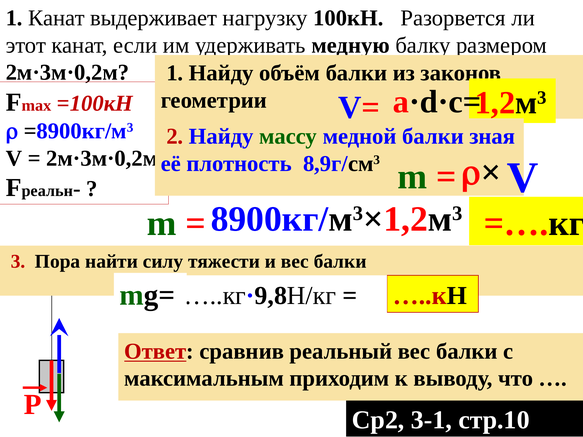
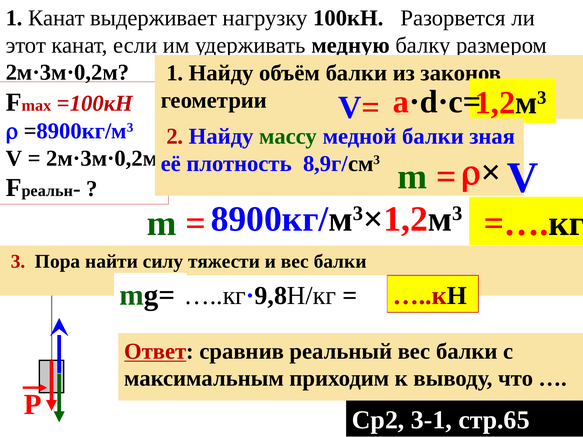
стр.10: стр.10 -> стр.65
